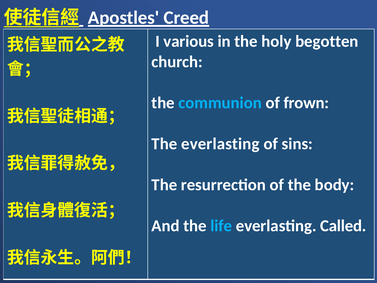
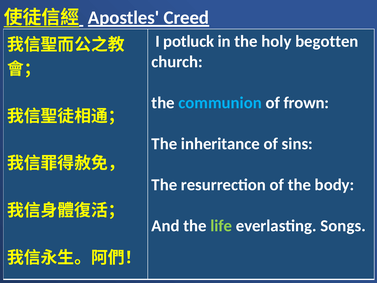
various: various -> potluck
The everlasting: everlasting -> inheritance
life colour: light blue -> light green
Called: Called -> Songs
